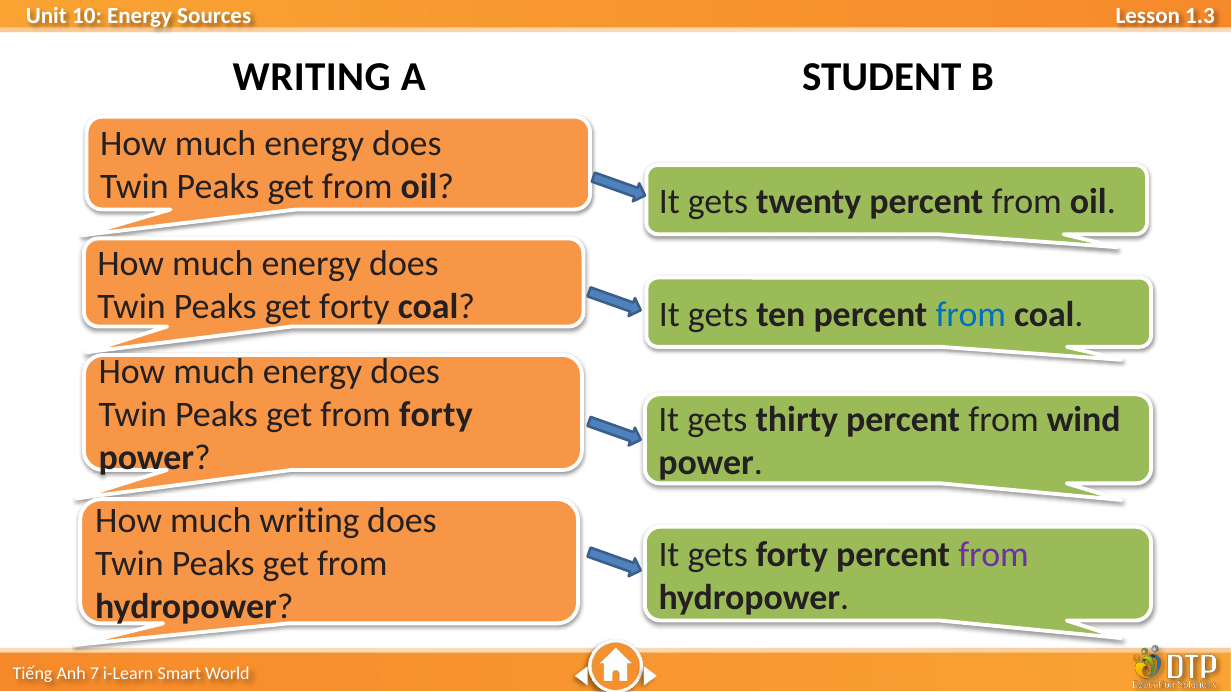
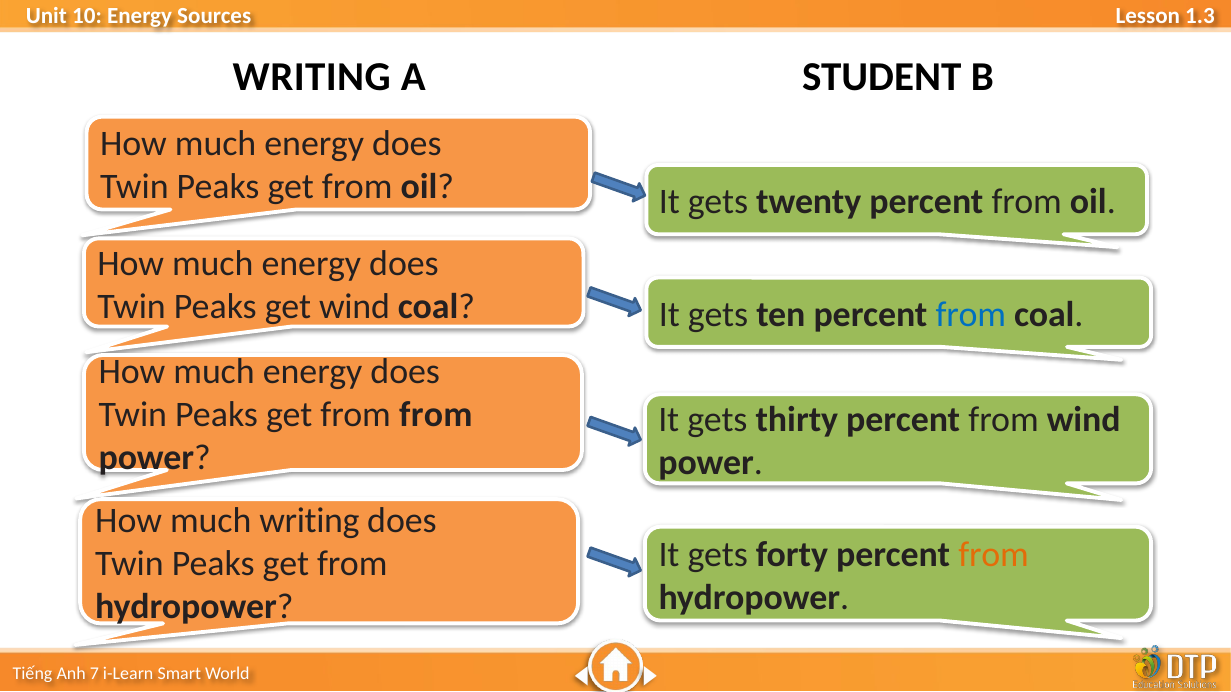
get forty: forty -> wind
from forty: forty -> from
from at (994, 555) colour: purple -> orange
